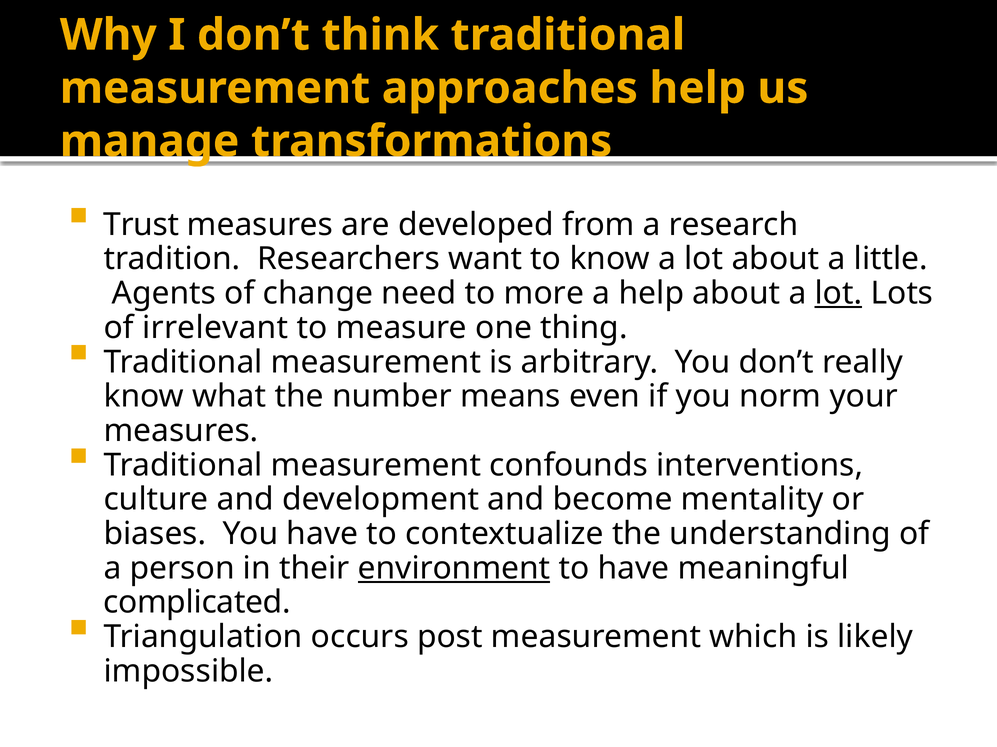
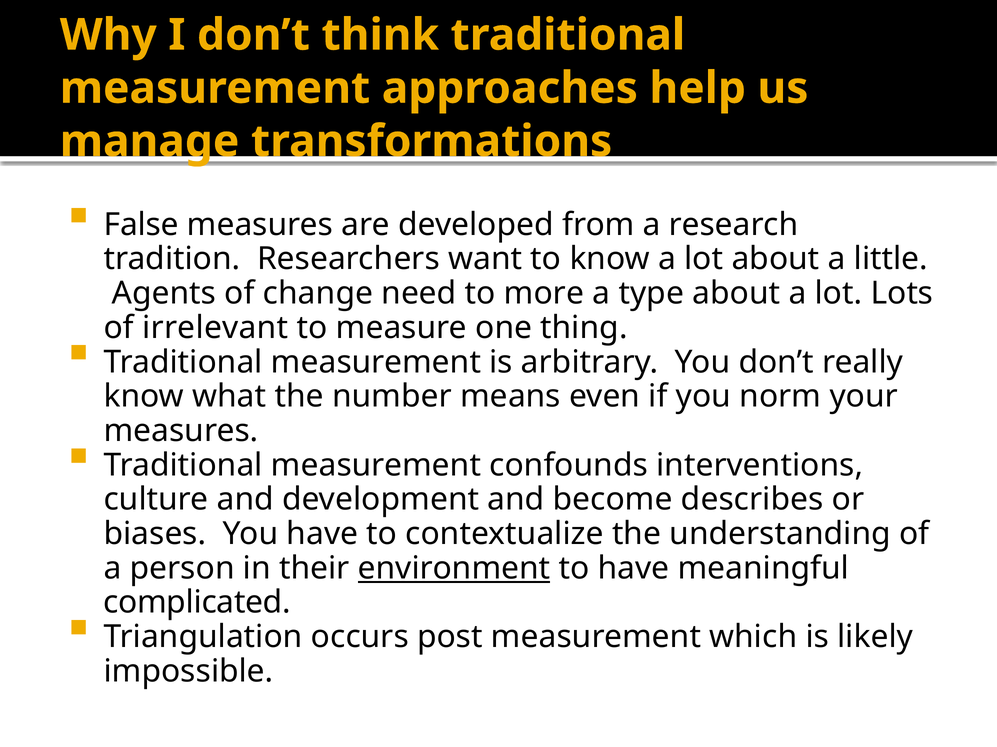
Trust: Trust -> False
a help: help -> type
lot at (838, 294) underline: present -> none
mentality: mentality -> describes
